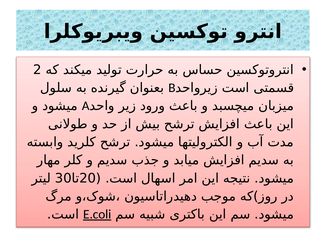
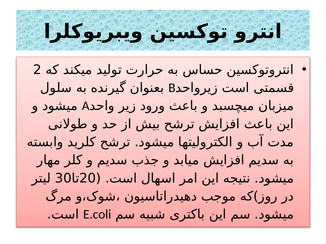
E.coli underline: present -> none
